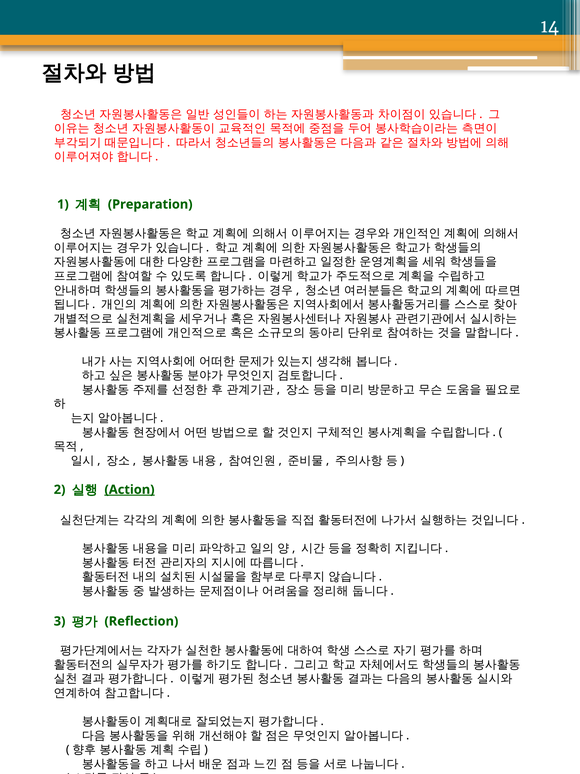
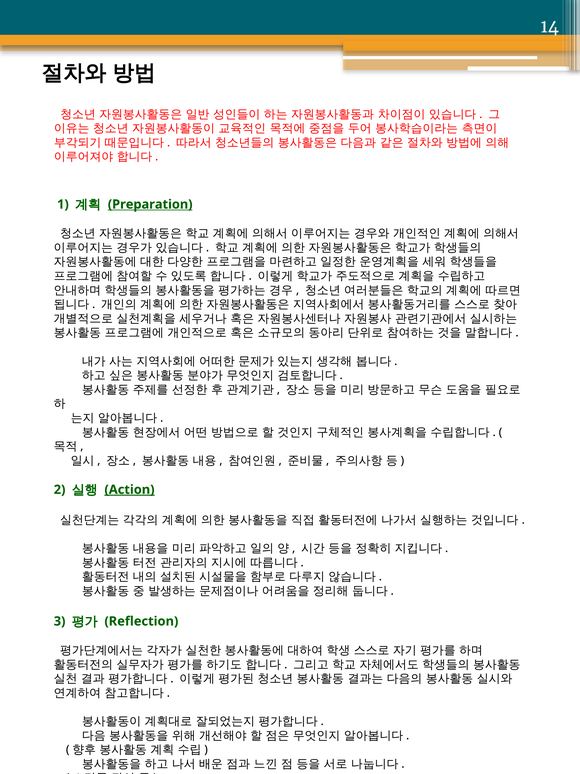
Preparation underline: none -> present
